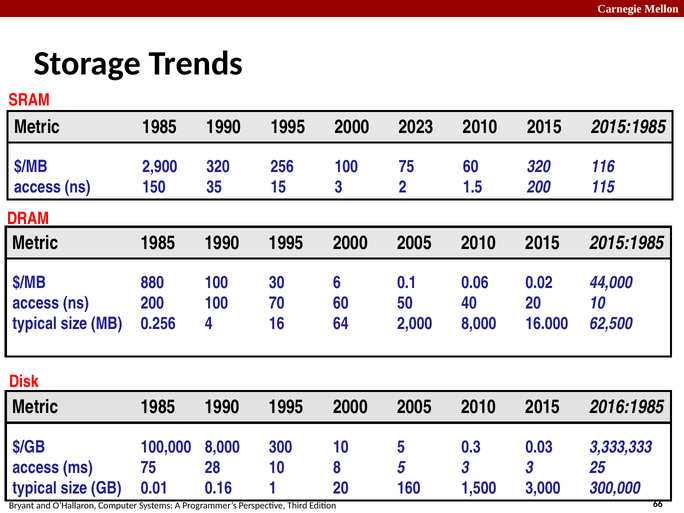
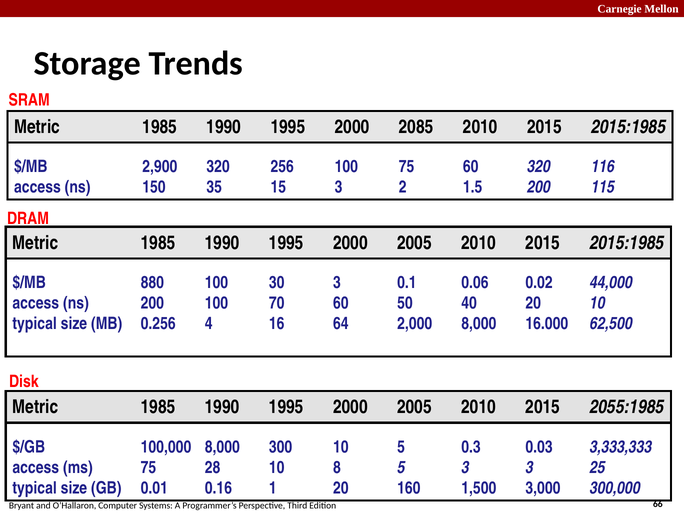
2023: 2023 -> 2085
30 6: 6 -> 3
2016:1985: 2016:1985 -> 2055:1985
